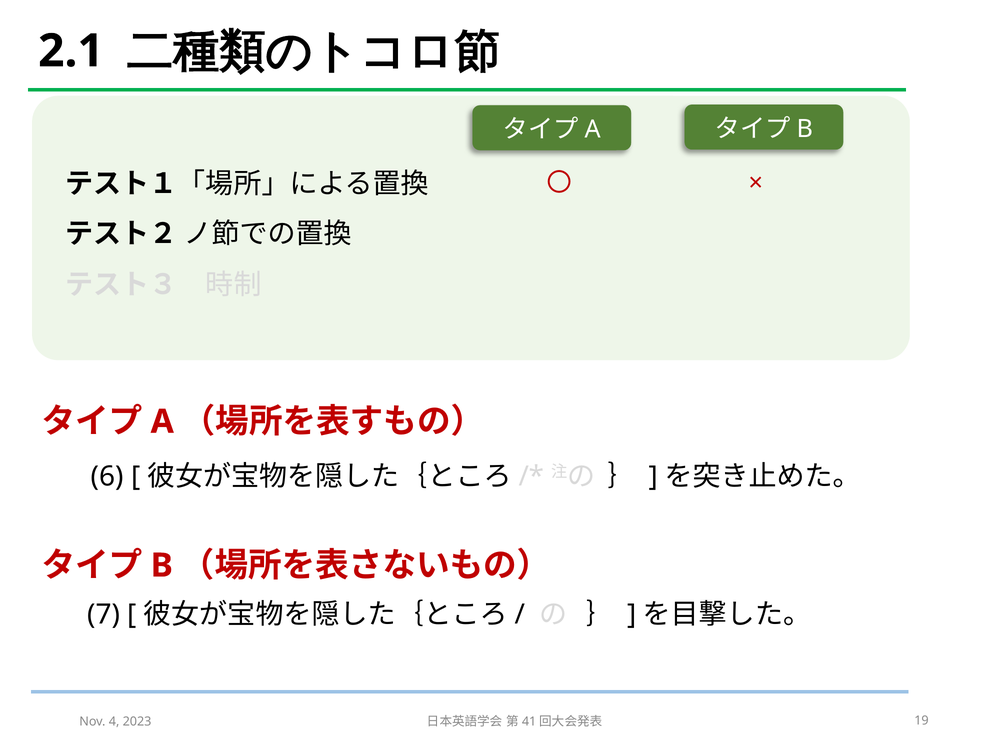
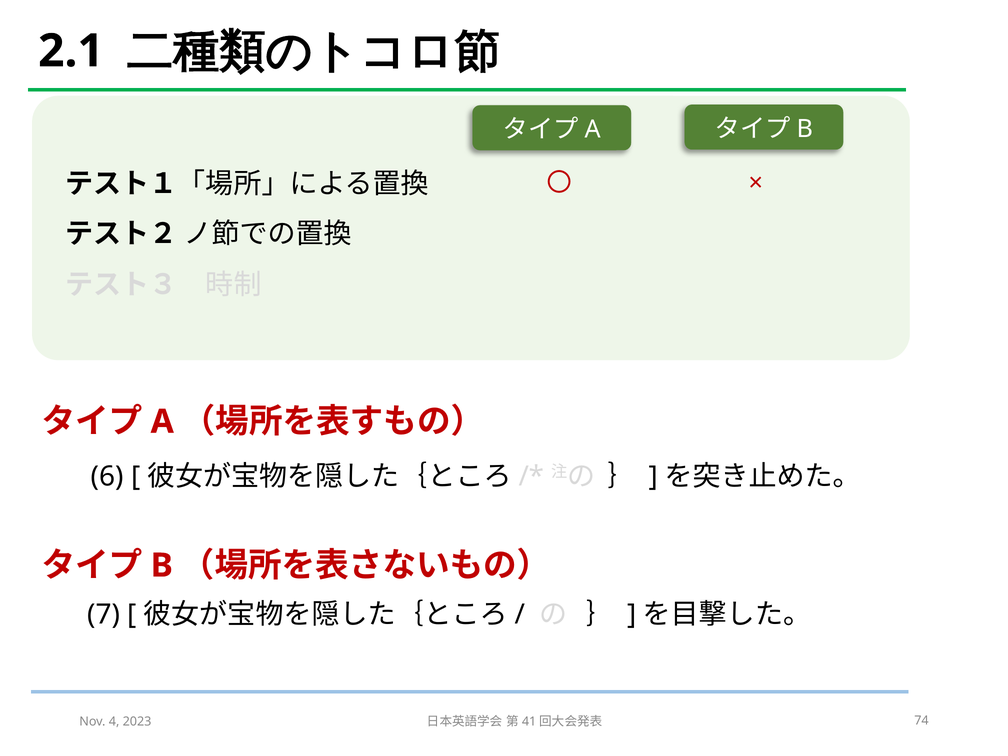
19: 19 -> 74
